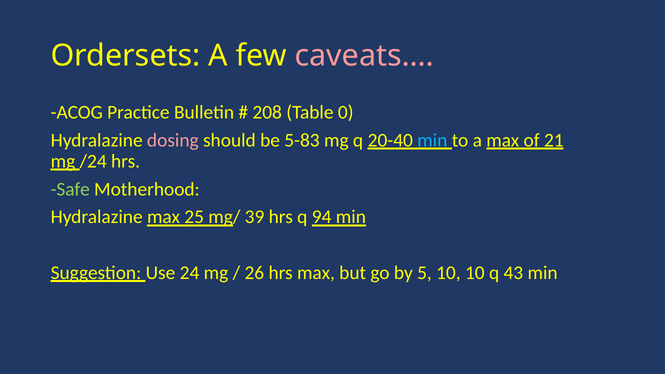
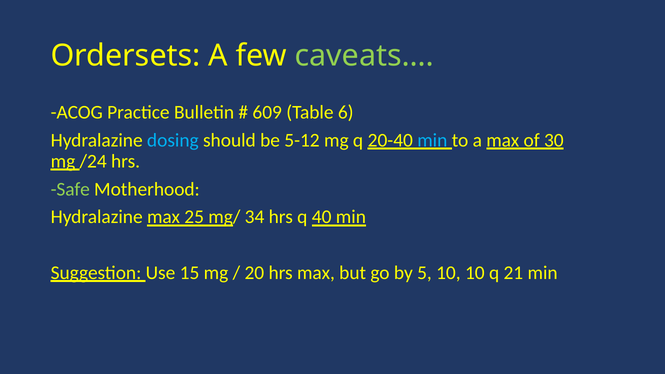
caveats… colour: pink -> light green
208: 208 -> 609
0: 0 -> 6
dosing colour: pink -> light blue
5-83: 5-83 -> 5-12
21: 21 -> 30
39: 39 -> 34
94: 94 -> 40
24: 24 -> 15
26: 26 -> 20
43: 43 -> 21
